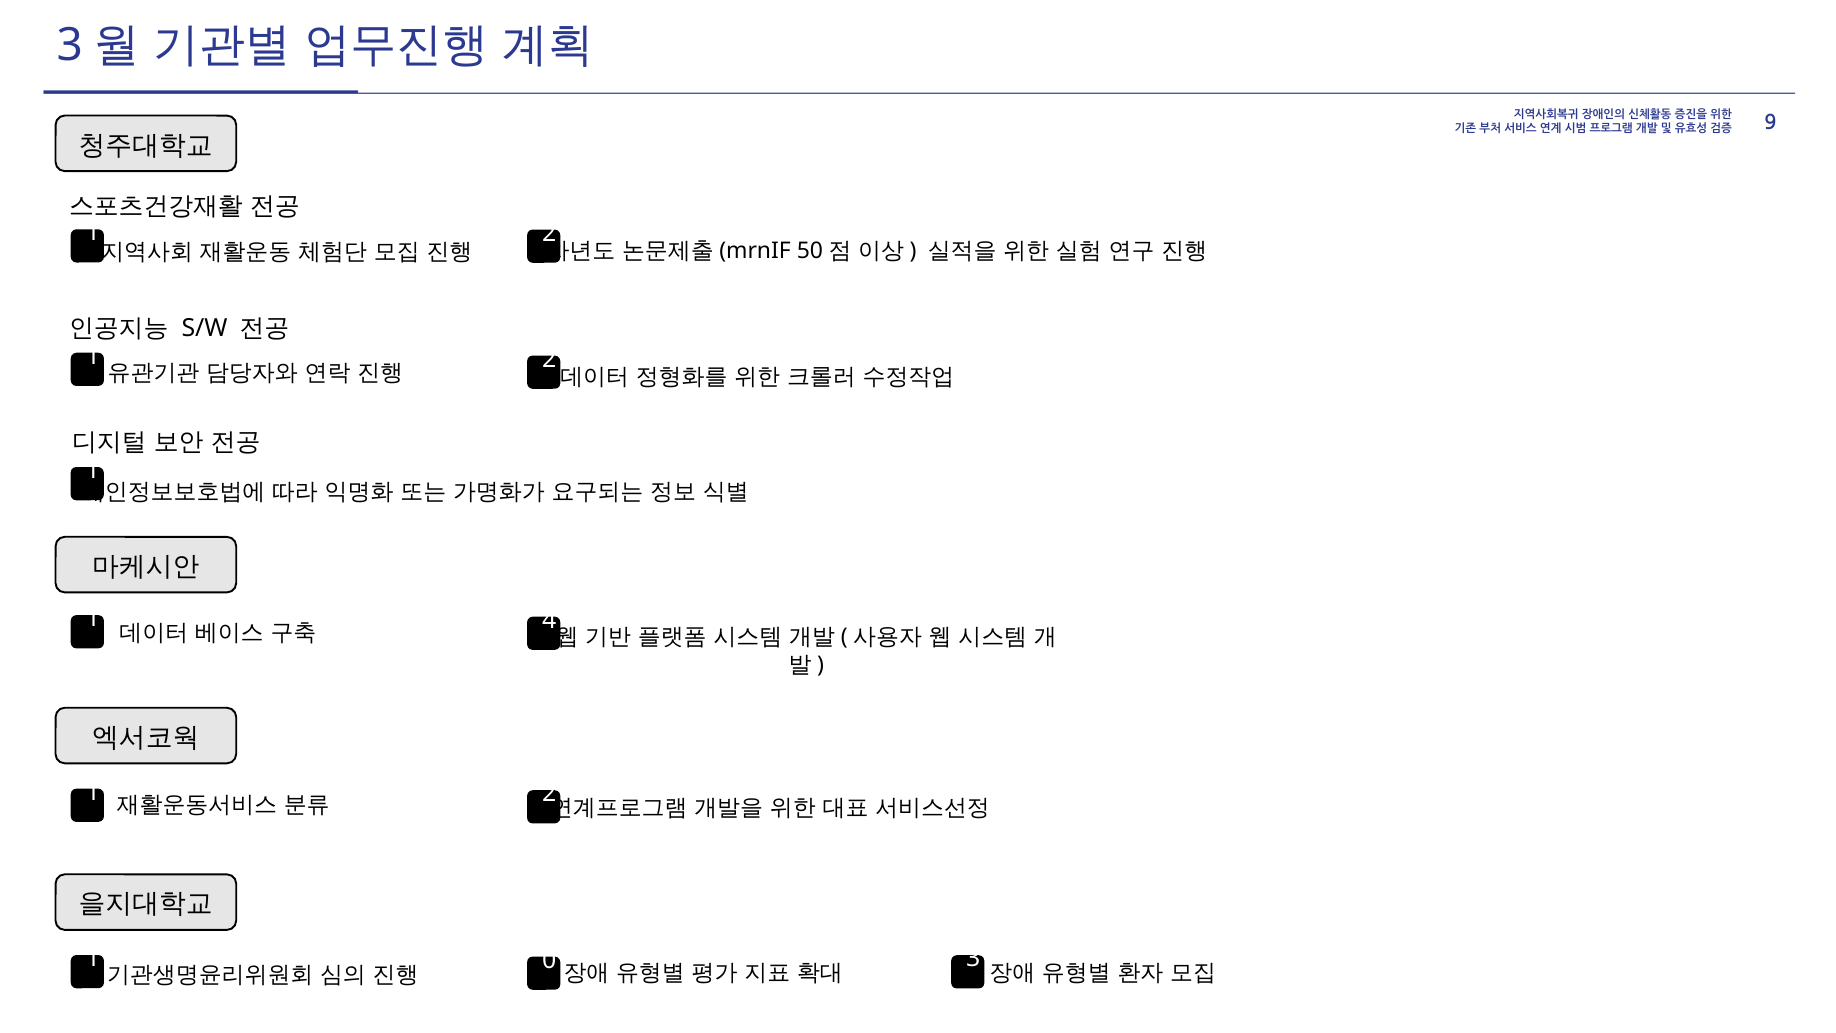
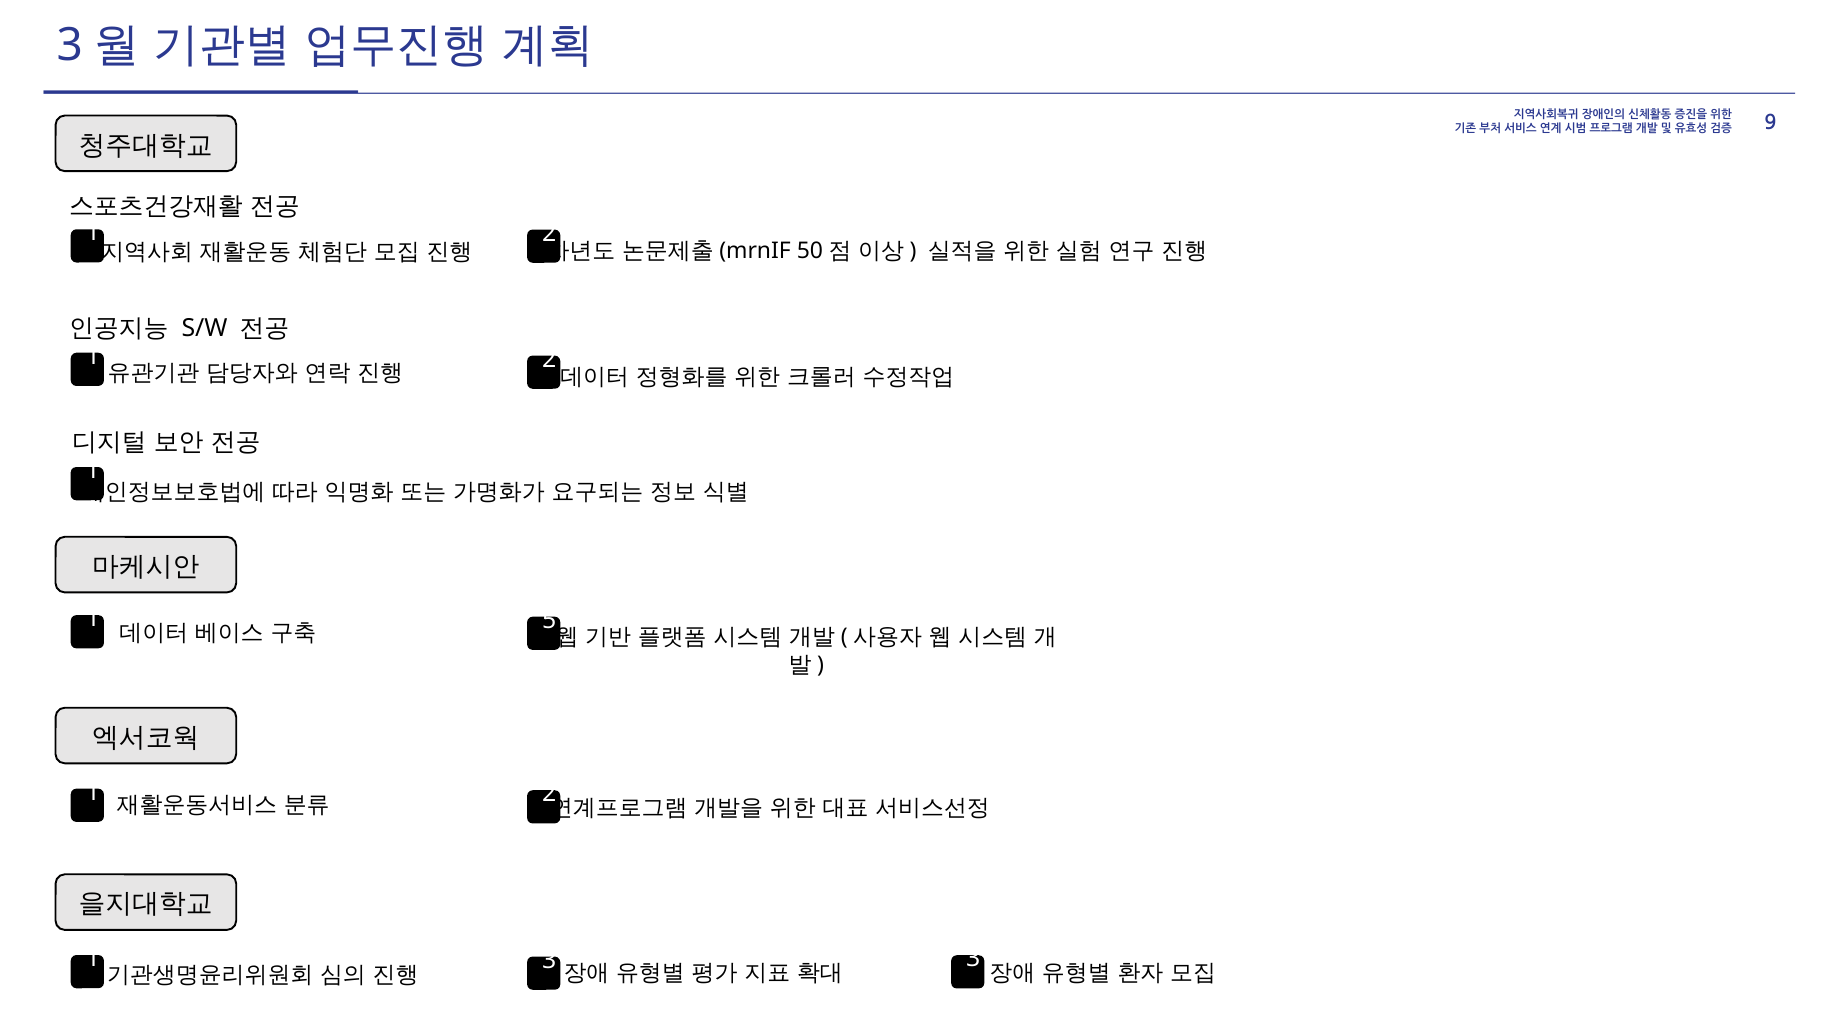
4: 4 -> 5
1 0: 0 -> 3
